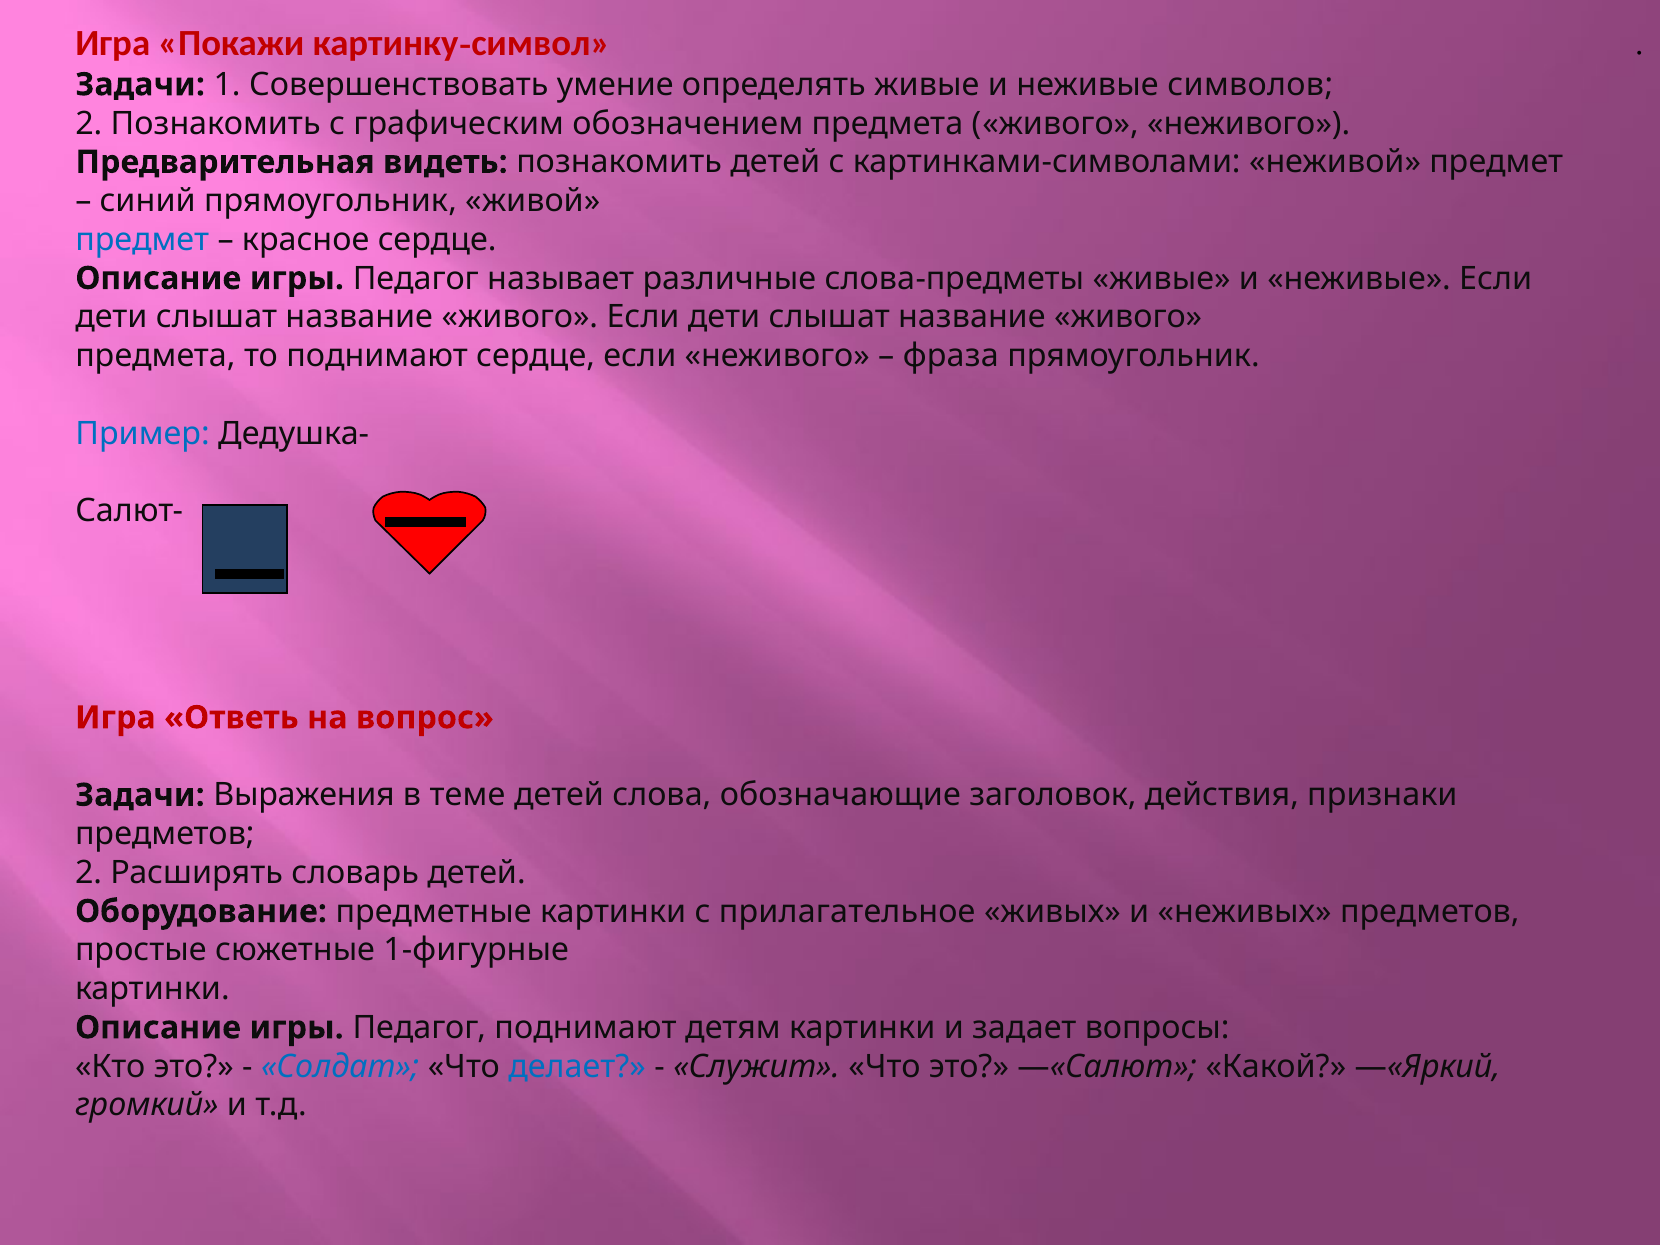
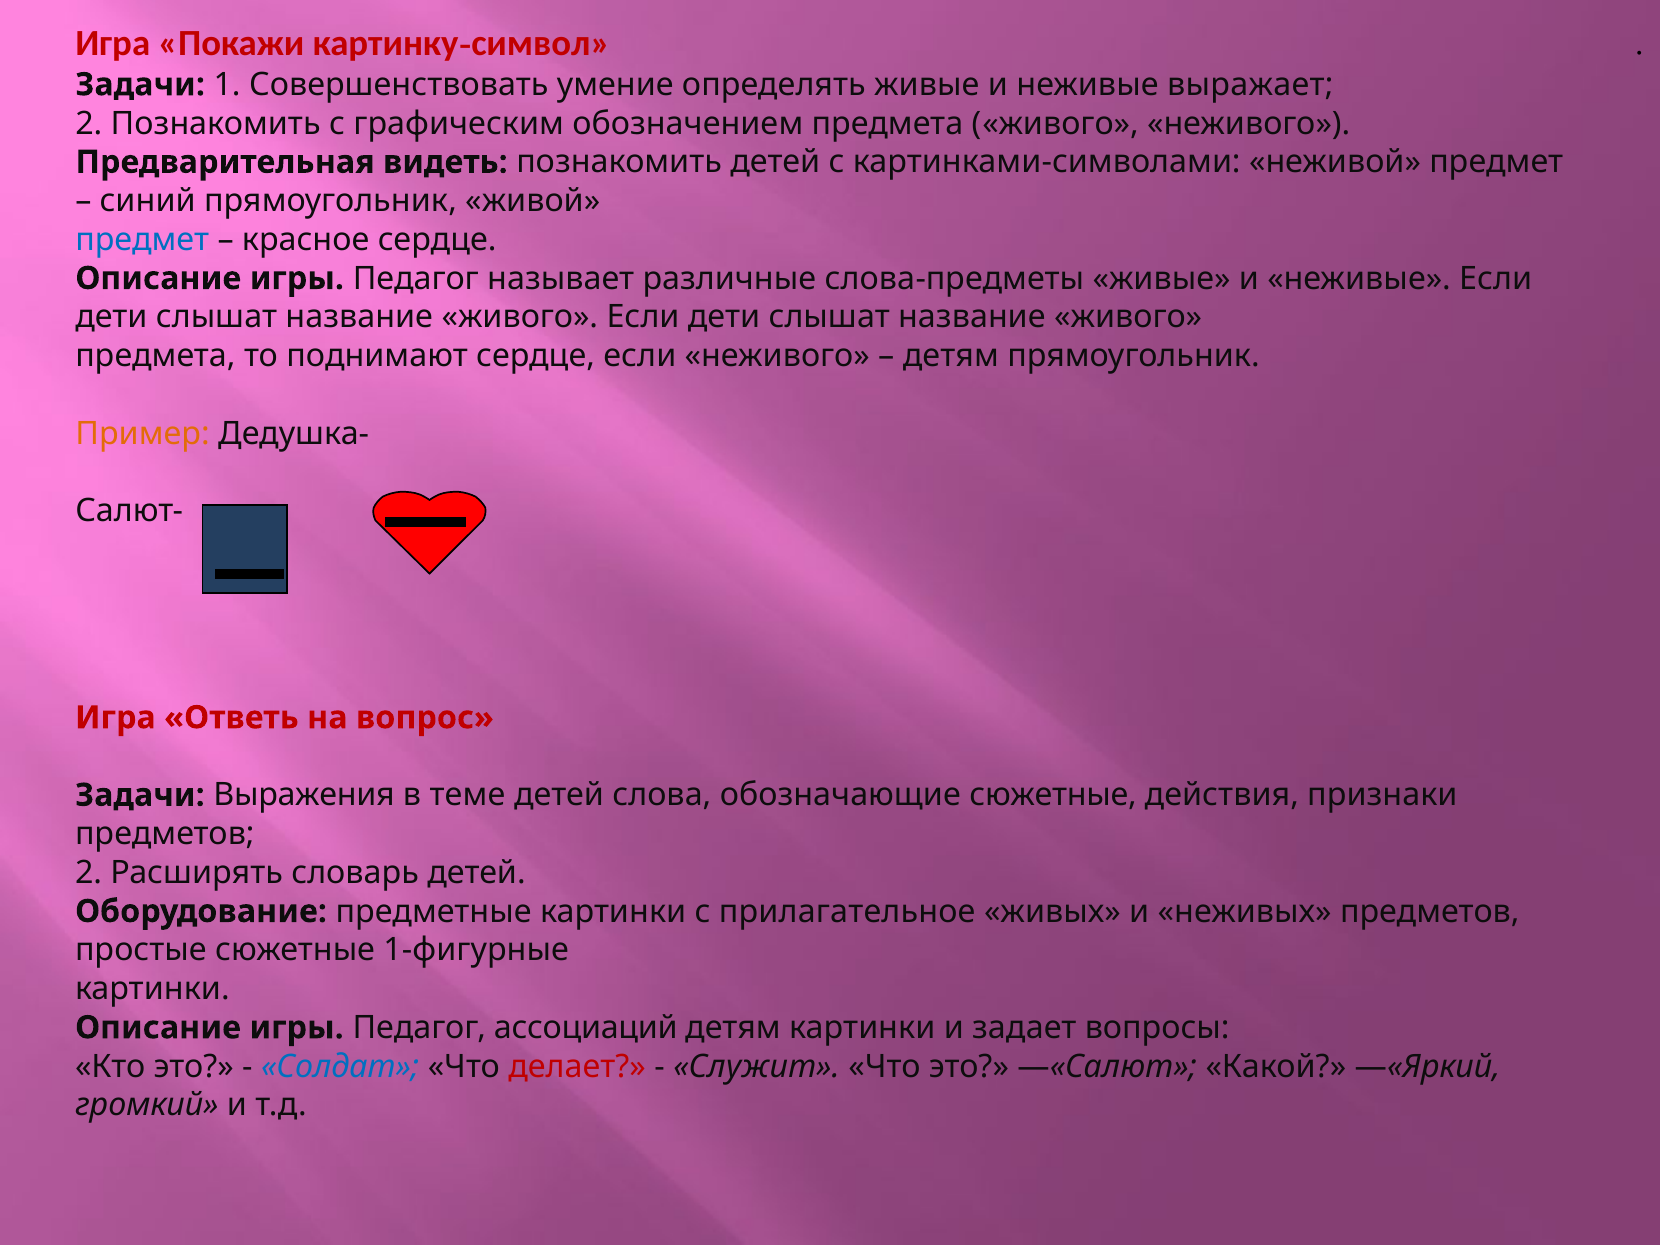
символов: символов -> выражает
фраза at (951, 356): фраза -> детям
Пример colour: blue -> orange
обозначающие заголовок: заголовок -> сюжетные
Педагог поднимают: поднимают -> ассоциаций
делает colour: blue -> red
